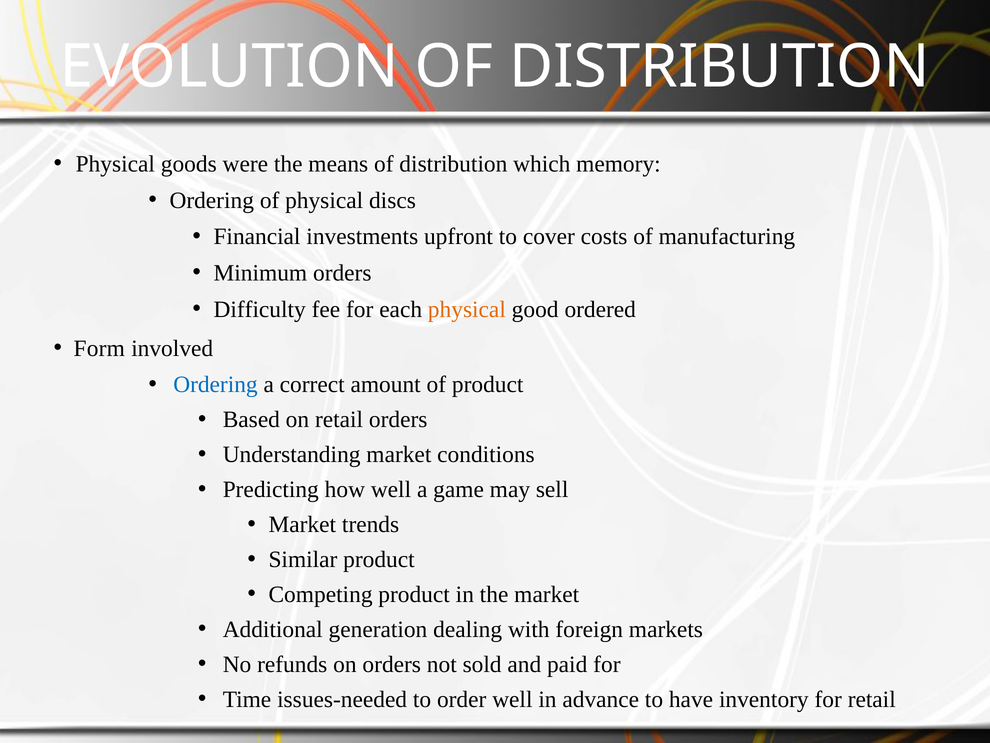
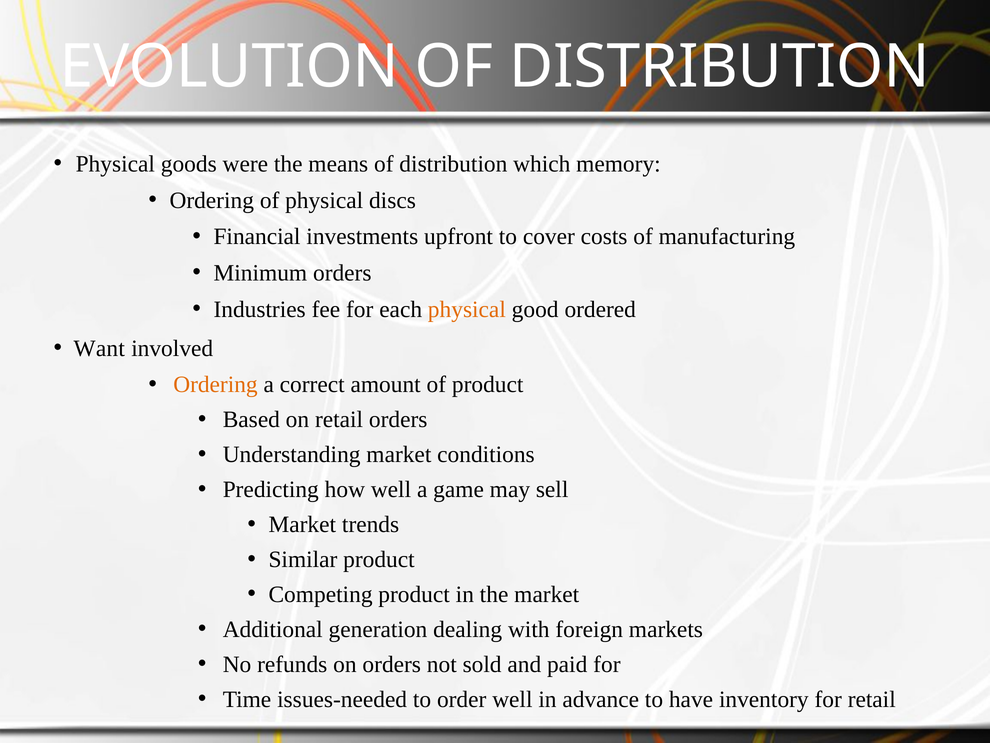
Difficulty: Difficulty -> Industries
Form: Form -> Want
Ordering at (215, 385) colour: blue -> orange
